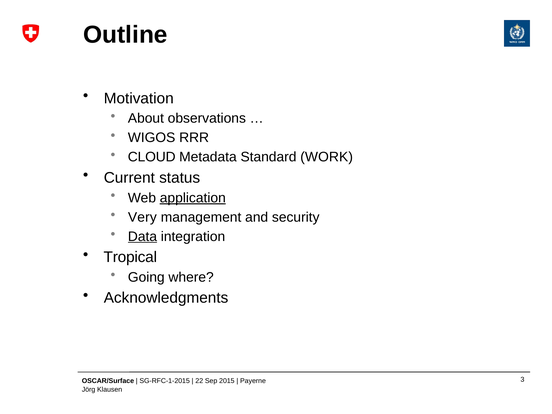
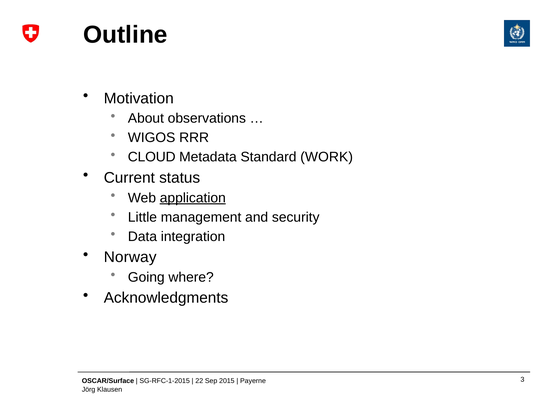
Very: Very -> Little
Data underline: present -> none
Tropical: Tropical -> Norway
